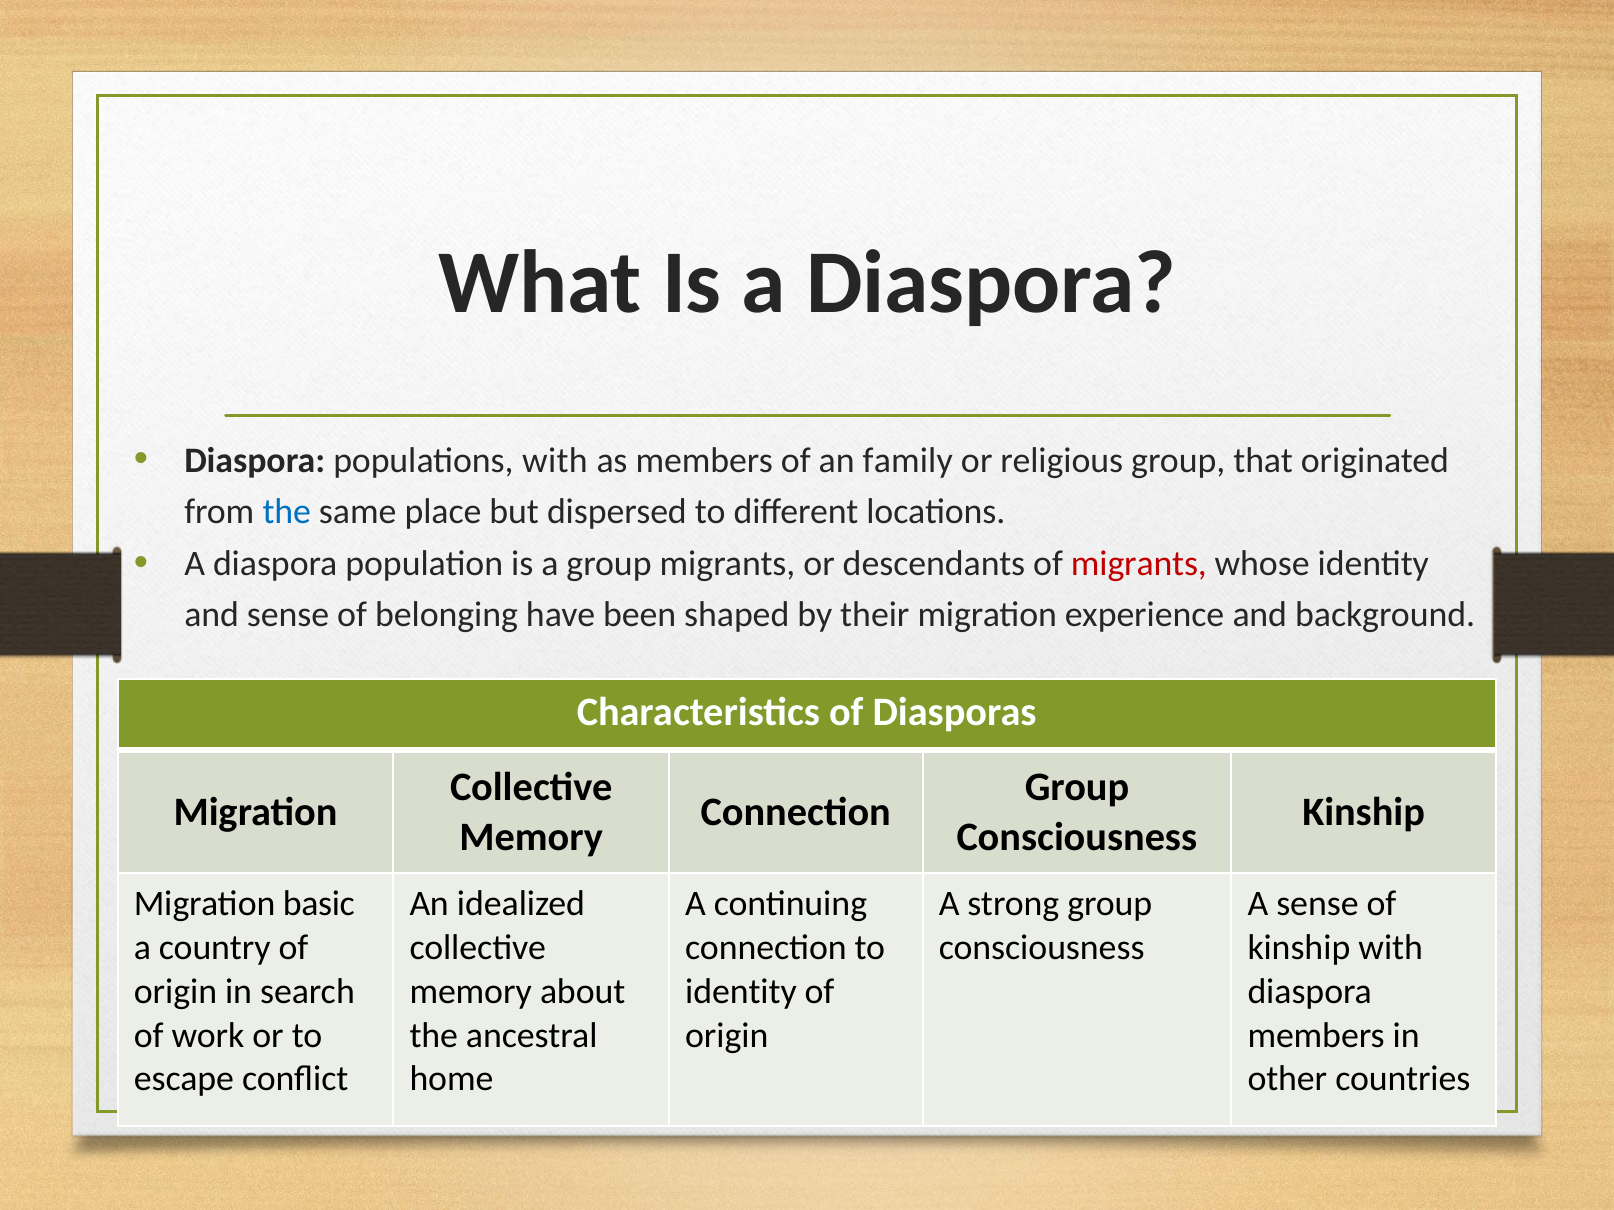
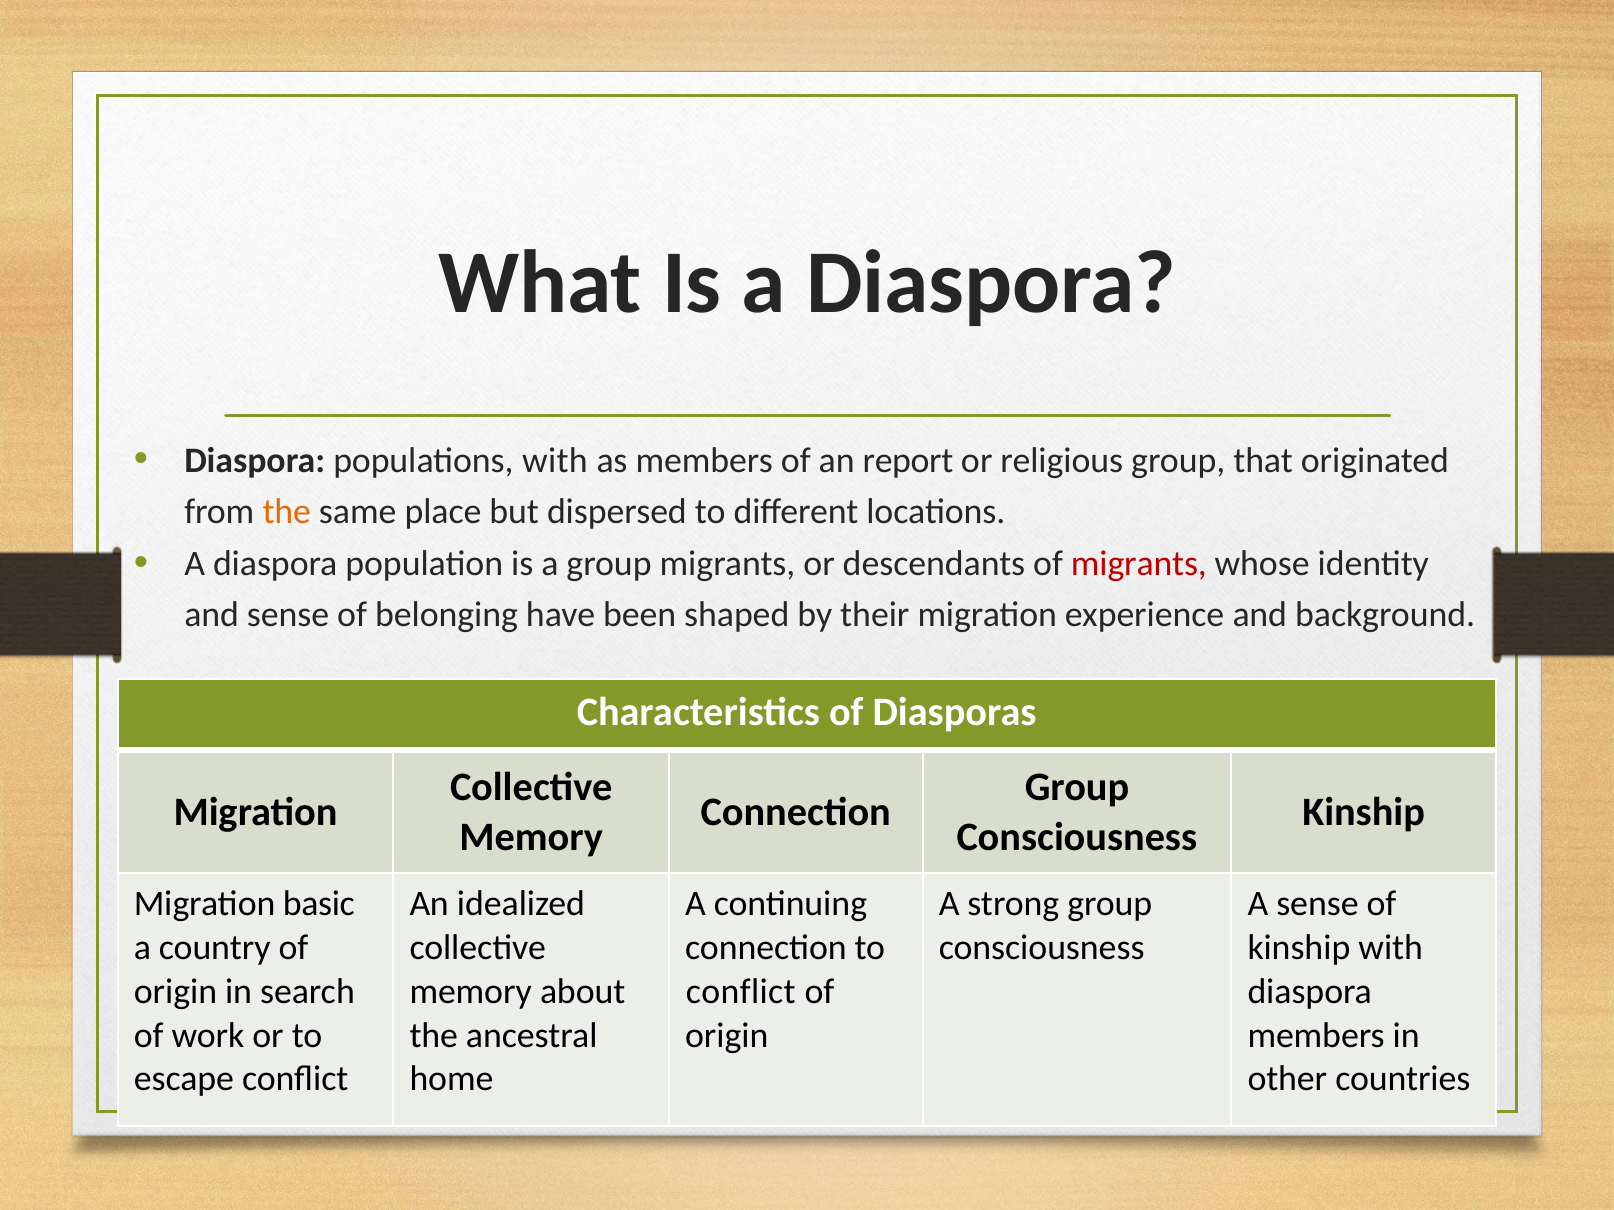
family: family -> report
the at (287, 512) colour: blue -> orange
identity at (741, 992): identity -> conflict
